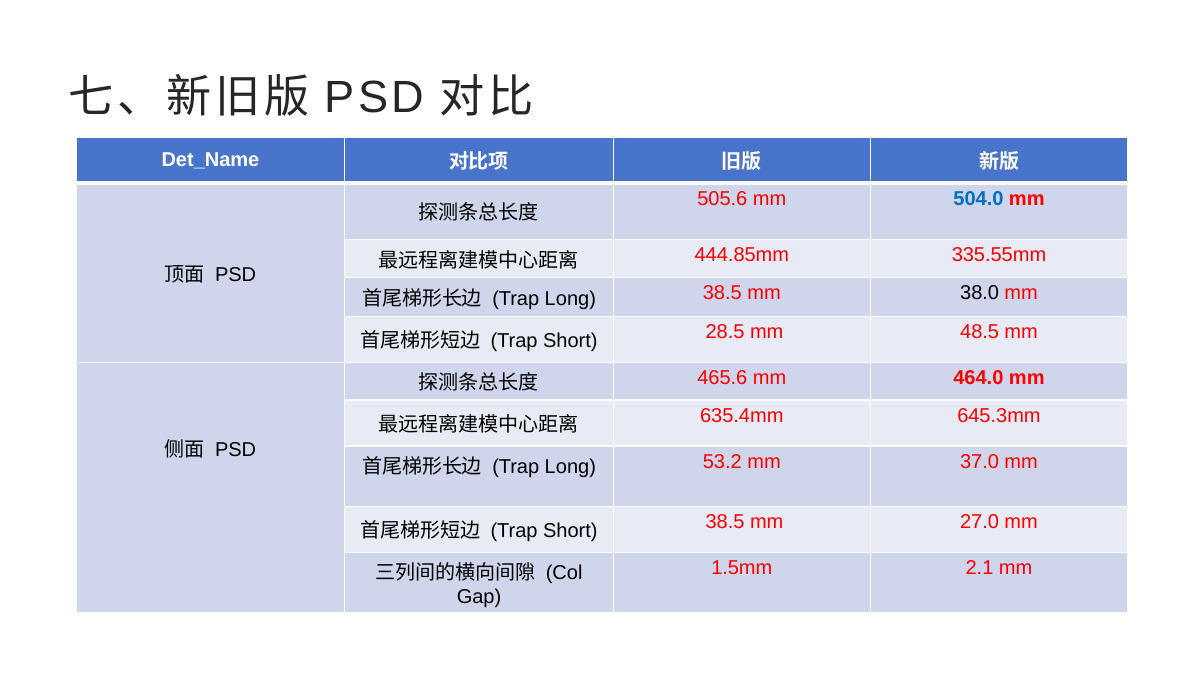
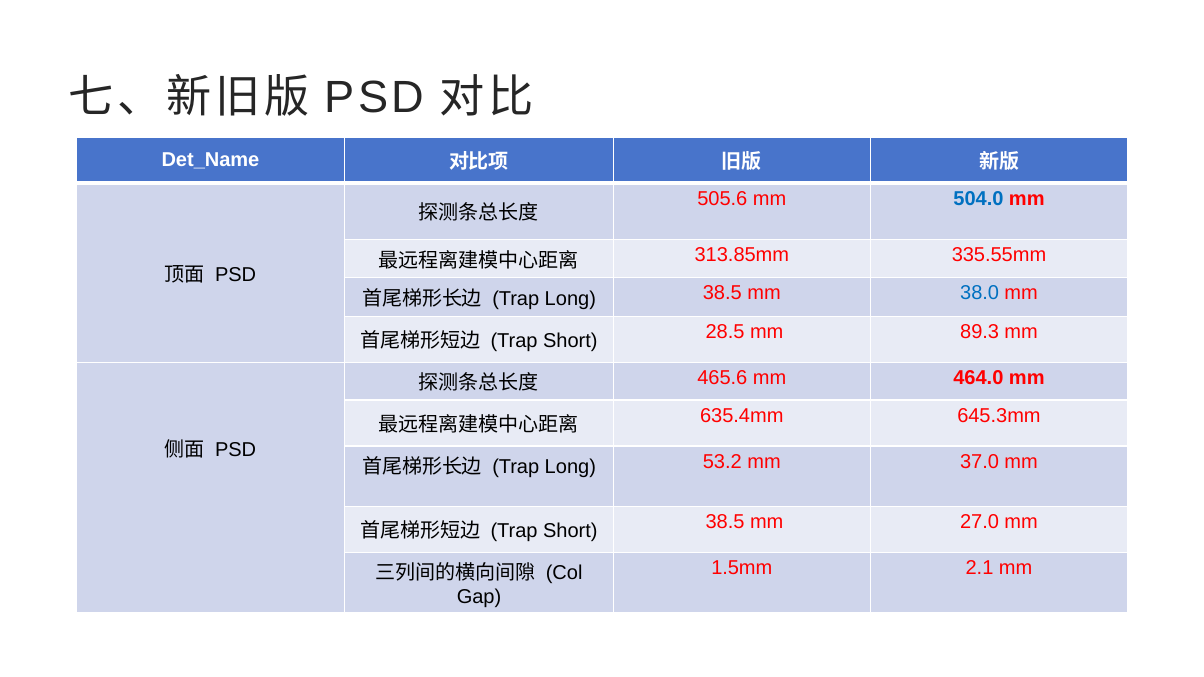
444.85mm: 444.85mm -> 313.85mm
38.0 colour: black -> blue
48.5: 48.5 -> 89.3
